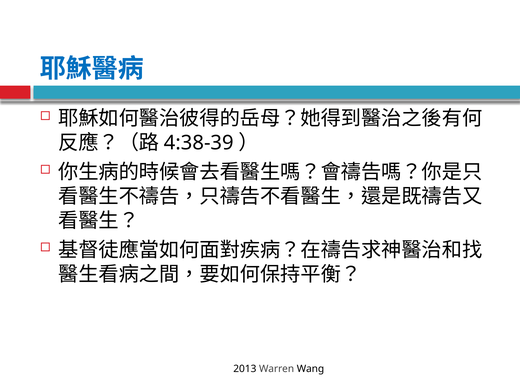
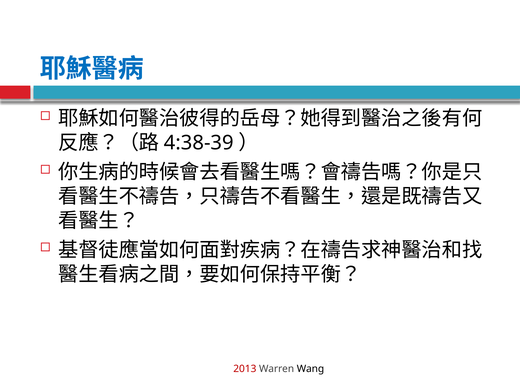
2013 colour: black -> red
